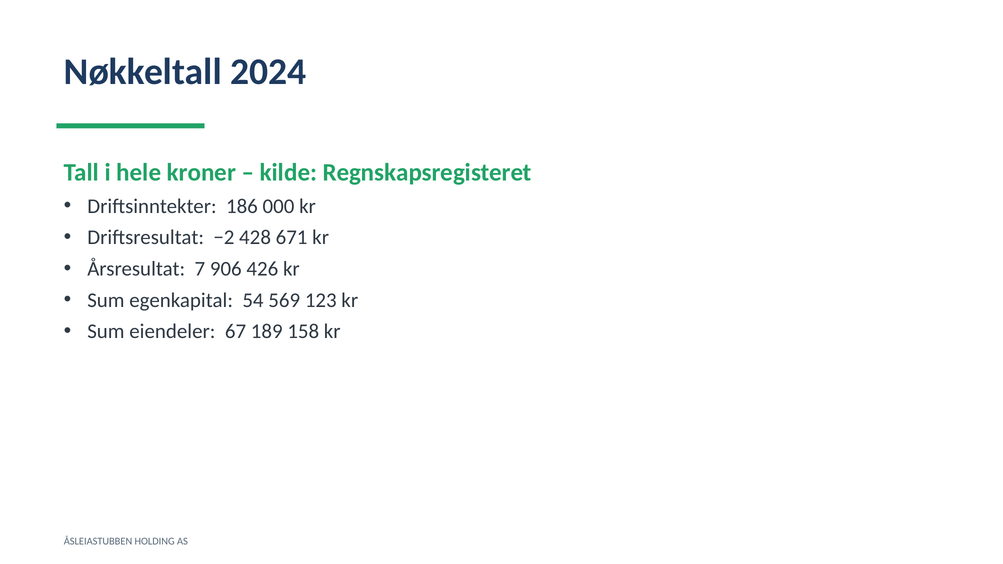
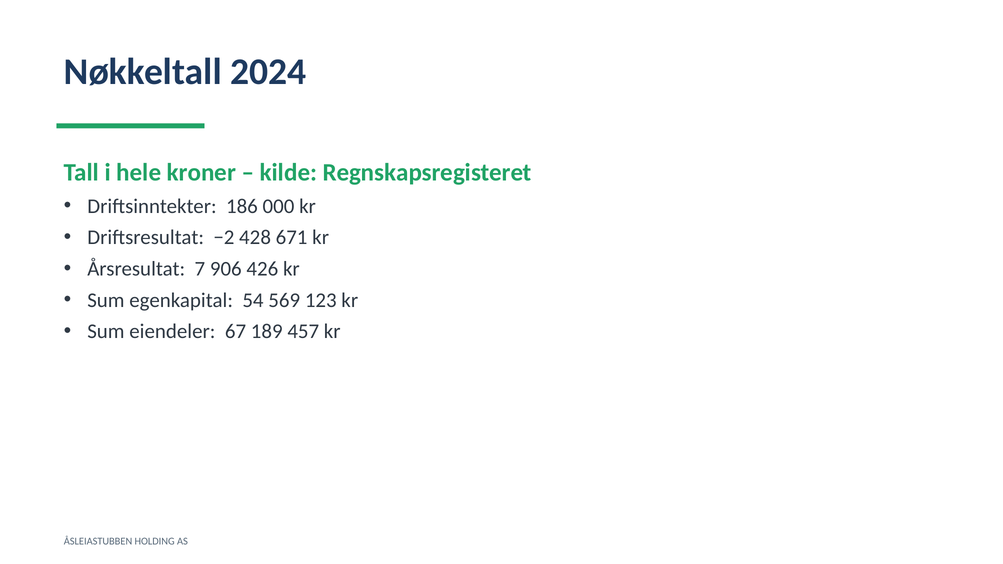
158: 158 -> 457
